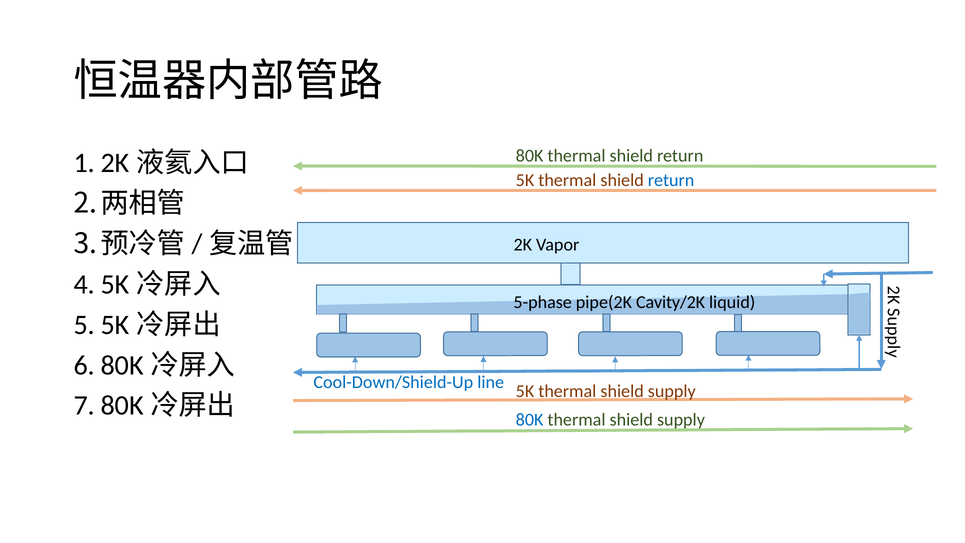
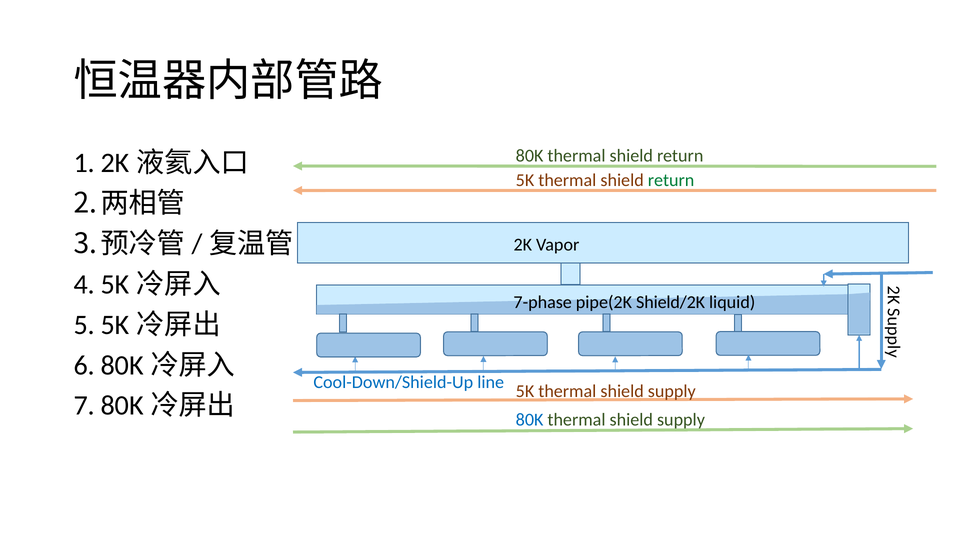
return at (671, 180) colour: blue -> green
5-phase: 5-phase -> 7-phase
Cavity/2K: Cavity/2K -> Shield/2K
